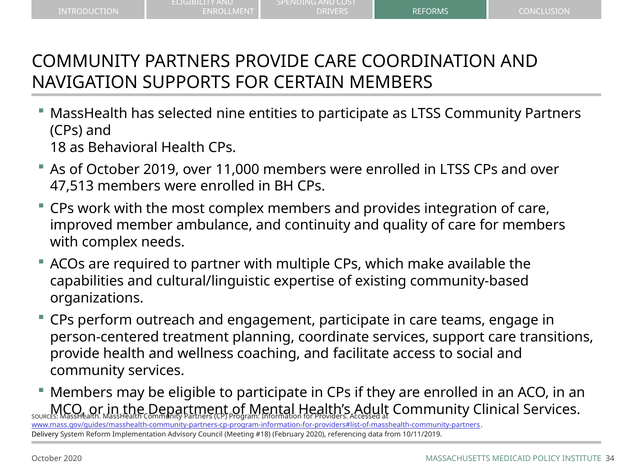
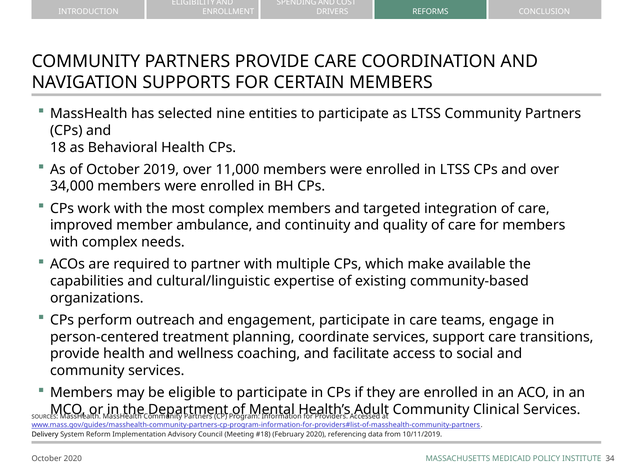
47,513: 47,513 -> 34,000
provides: provides -> targeted
